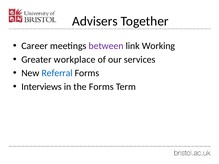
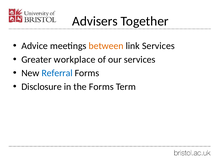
Career: Career -> Advice
between colour: purple -> orange
link Working: Working -> Services
Interviews: Interviews -> Disclosure
